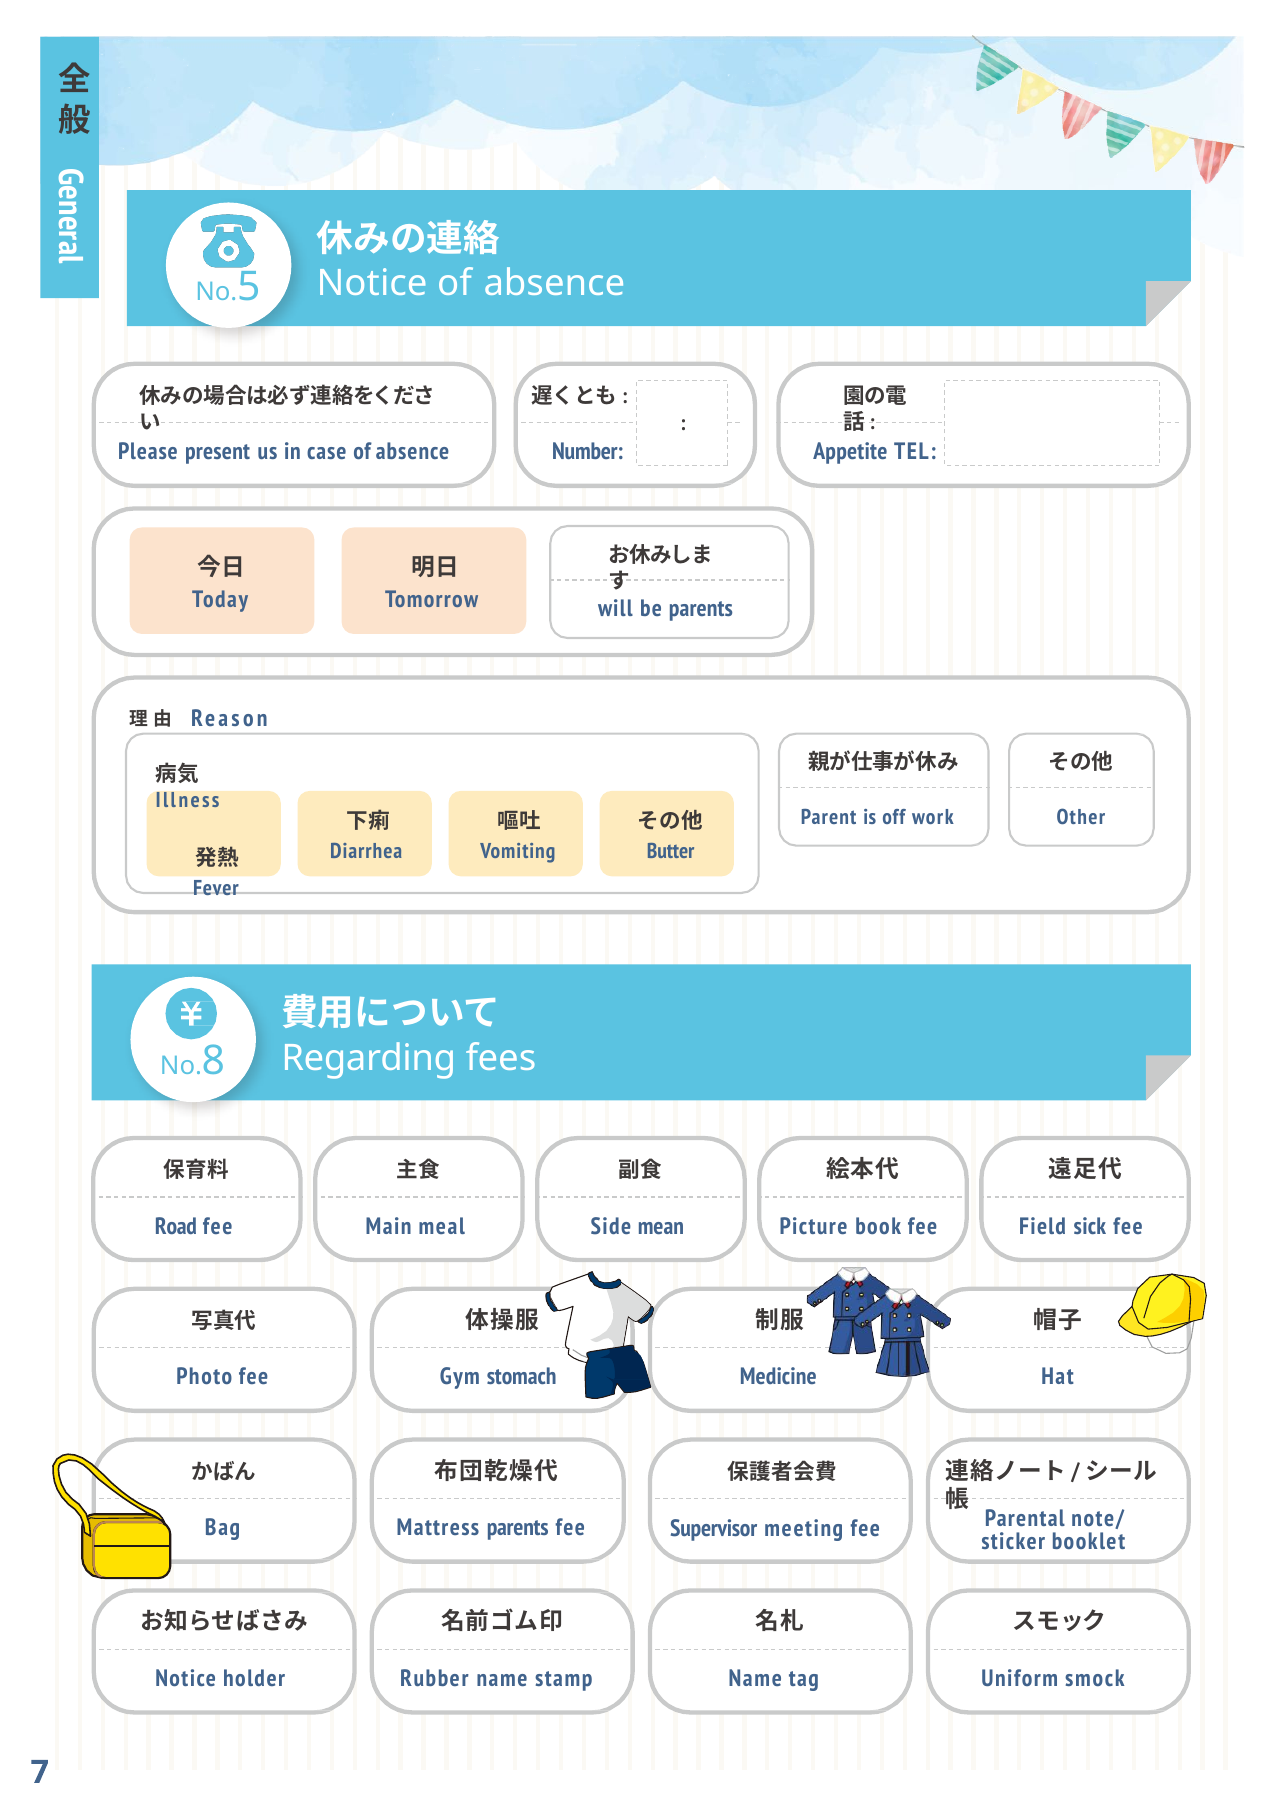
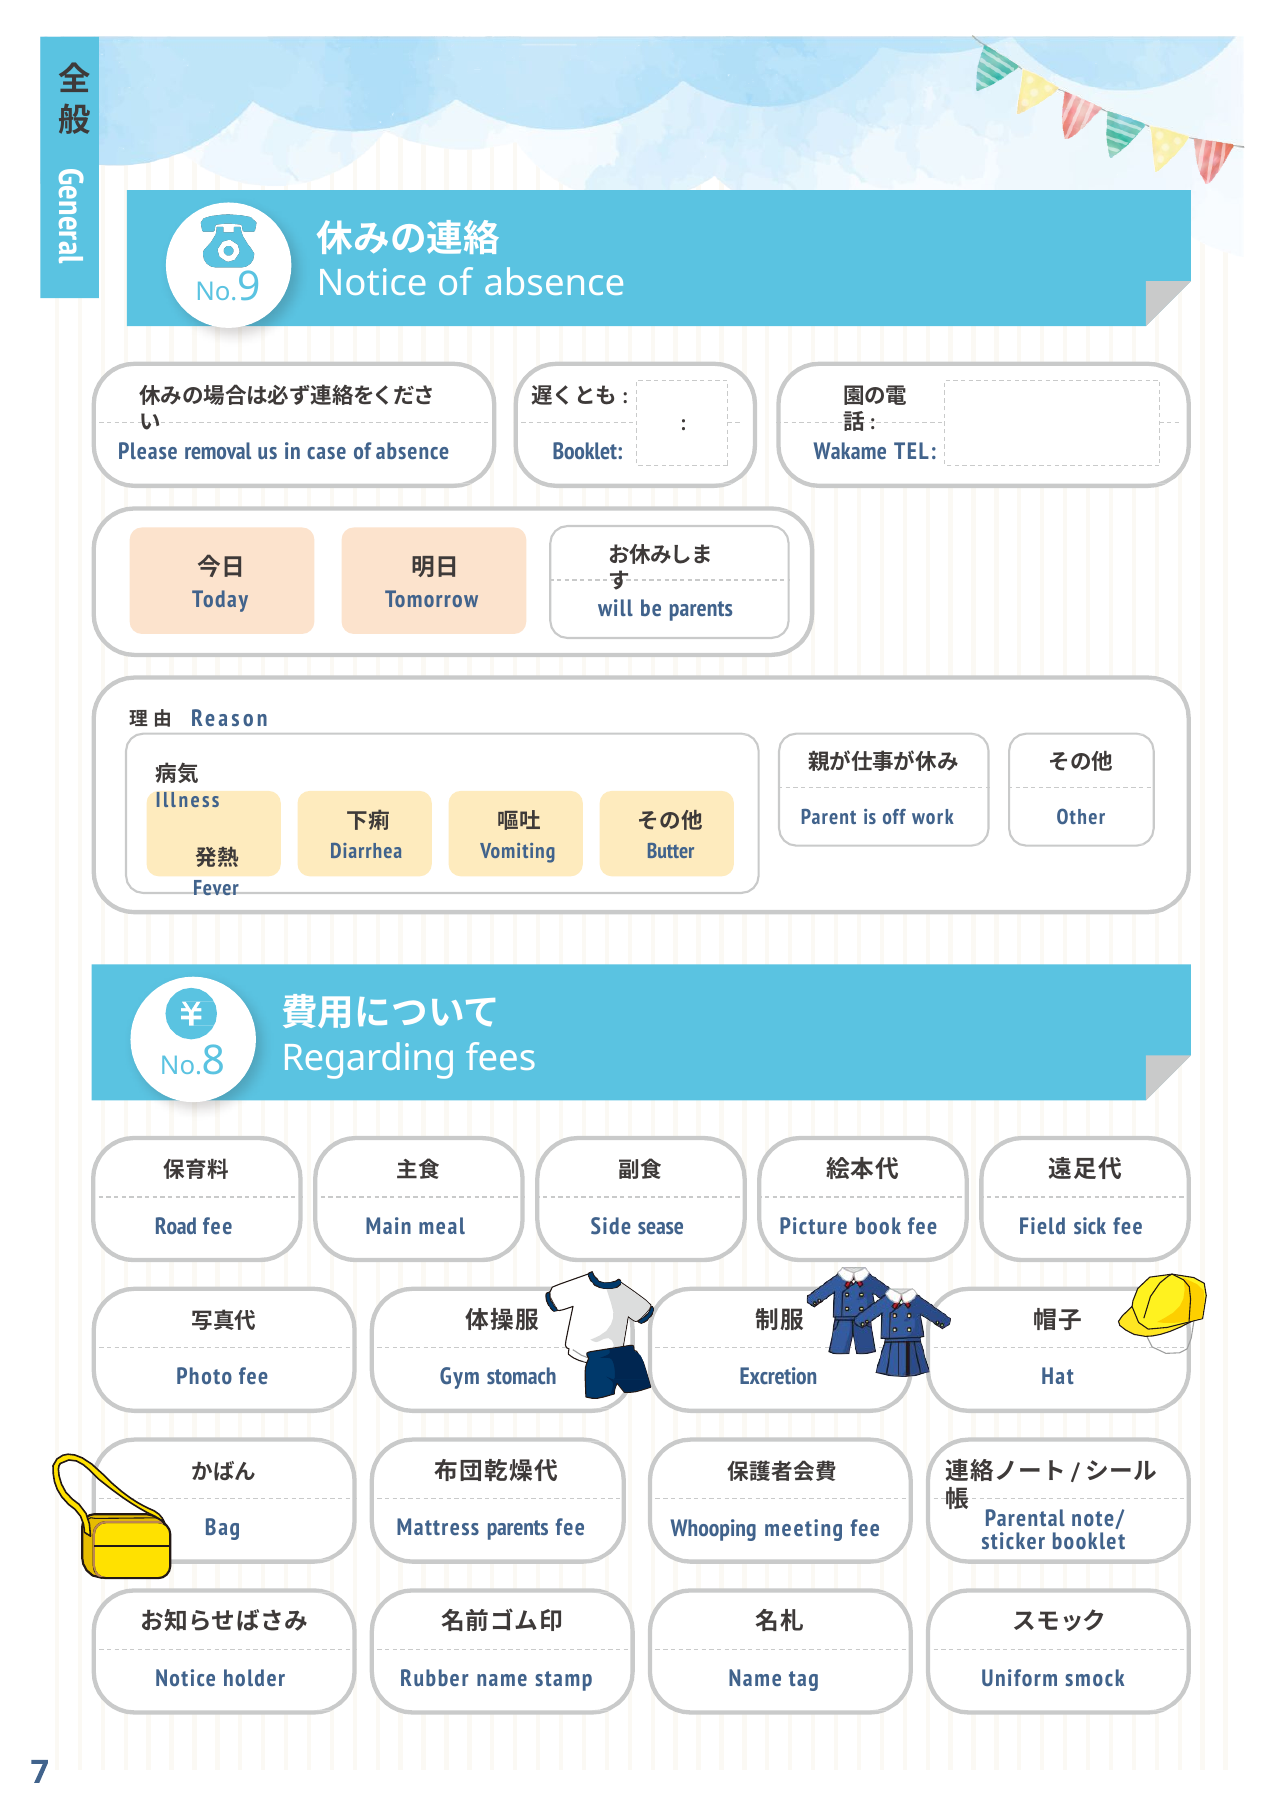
5: 5 -> 9
present: present -> removal
Number at (588, 452): Number -> Booklet
Appetite: Appetite -> Wakame
mean: mean -> sease
Medicine: Medicine -> Excretion
Supervisor: Supervisor -> Whooping
